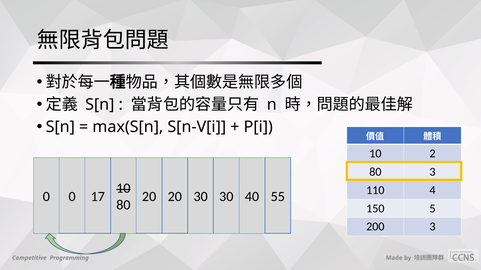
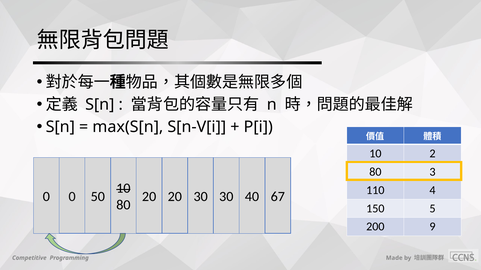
55: 55 -> 67
17: 17 -> 50
200 3: 3 -> 9
